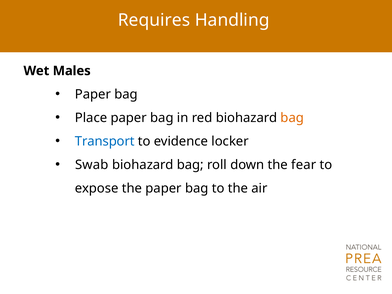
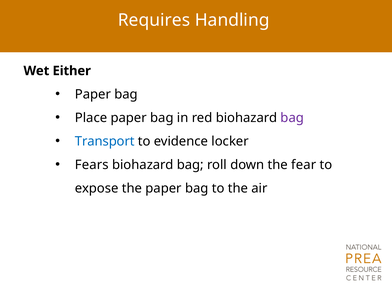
Males: Males -> Either
bag at (292, 118) colour: orange -> purple
Swab: Swab -> Fears
